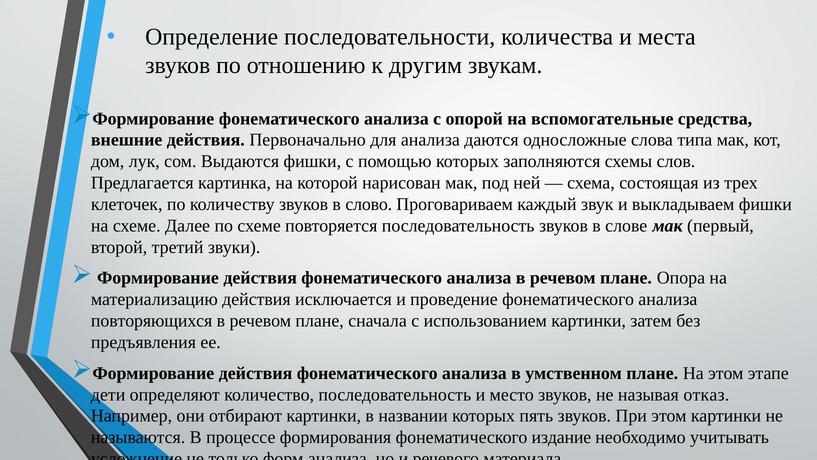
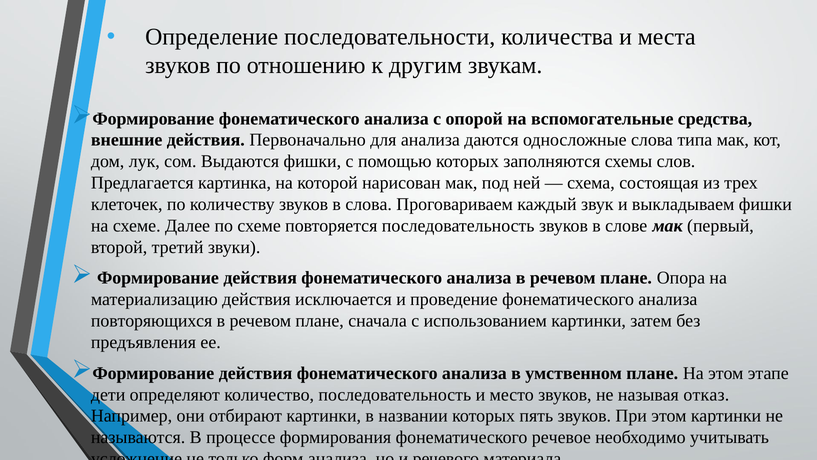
в слово: слово -> слова
издание: издание -> речевое
